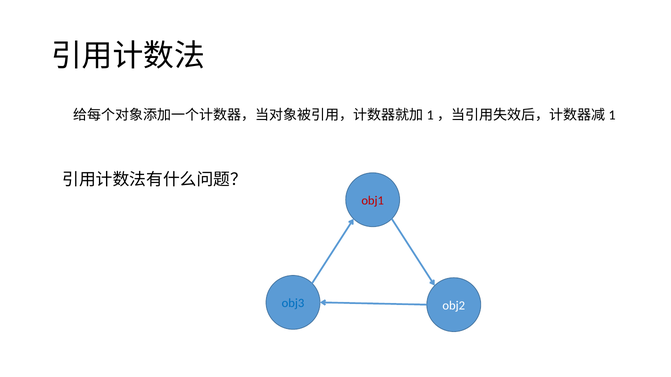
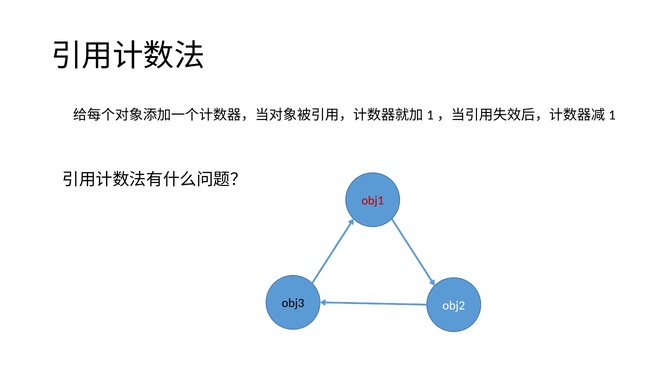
obj3 colour: blue -> black
